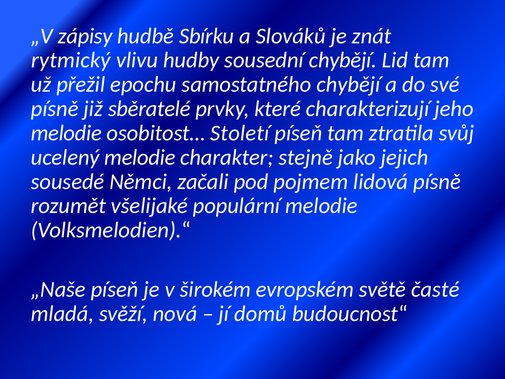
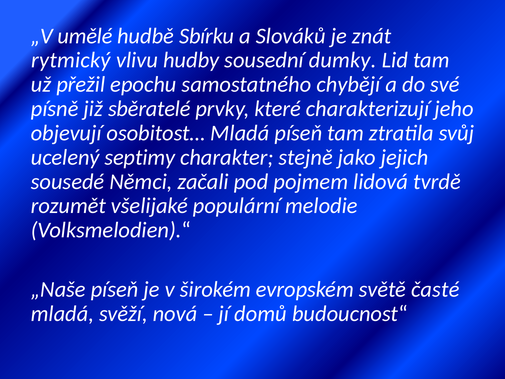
zápisy: zápisy -> umělé
sousední chybějí: chybějí -> dumky
melodie at (66, 133): melodie -> objevují
osobitost… Století: Století -> Mladá
ucelený melodie: melodie -> septimy
lidová písně: písně -> tvrdě
